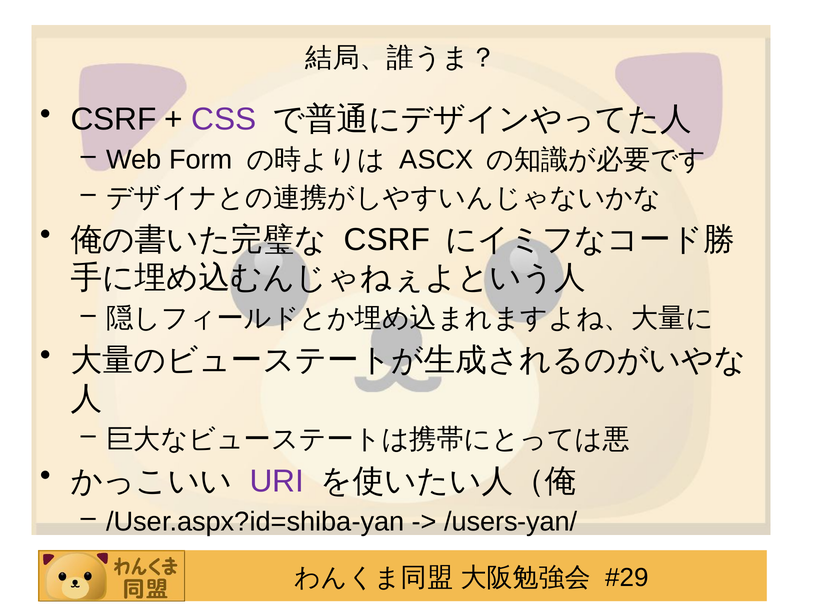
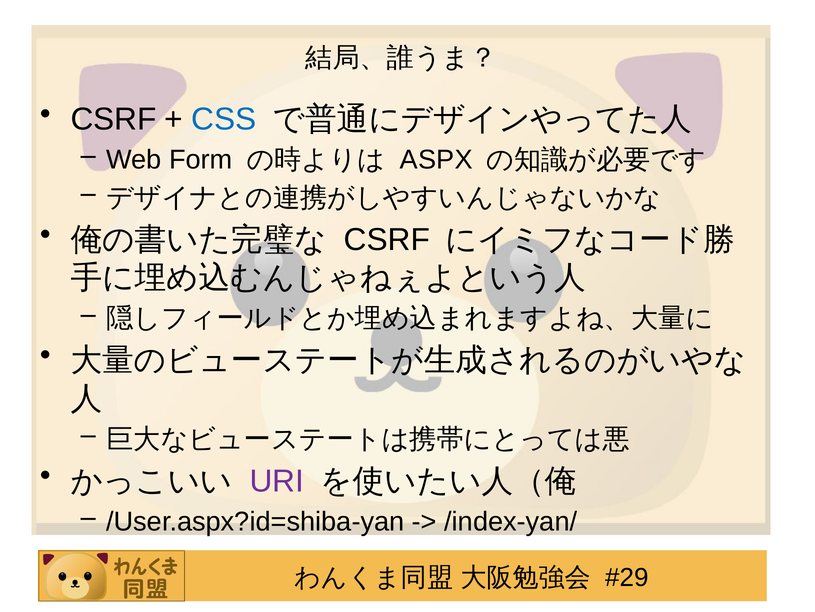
CSS colour: purple -> blue
ASCX: ASCX -> ASPX
/users-yan/: /users-yan/ -> /index-yan/
